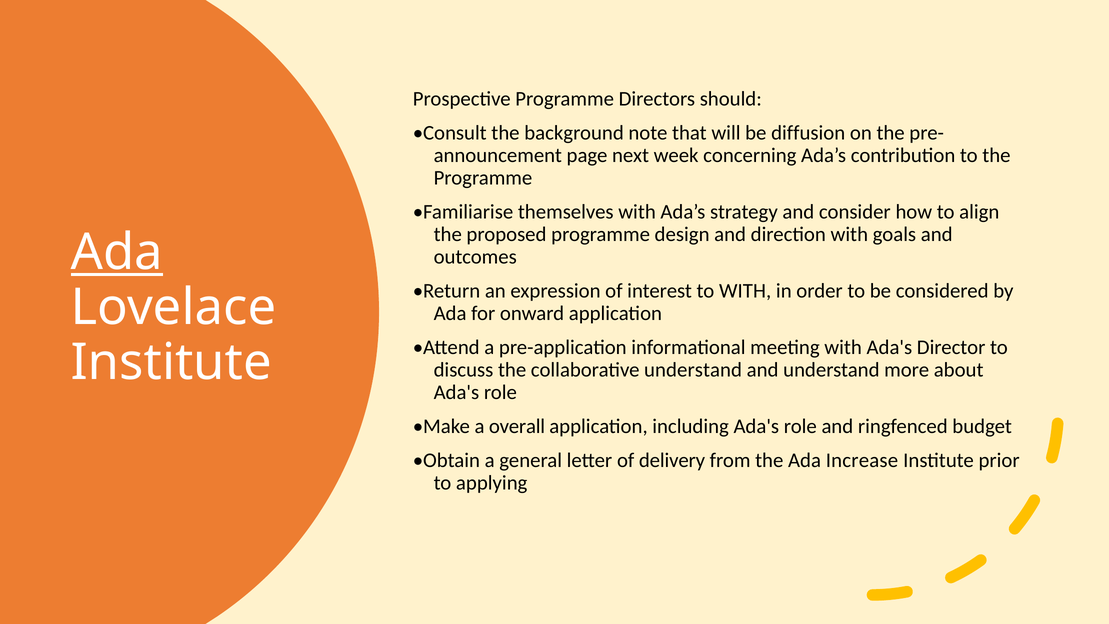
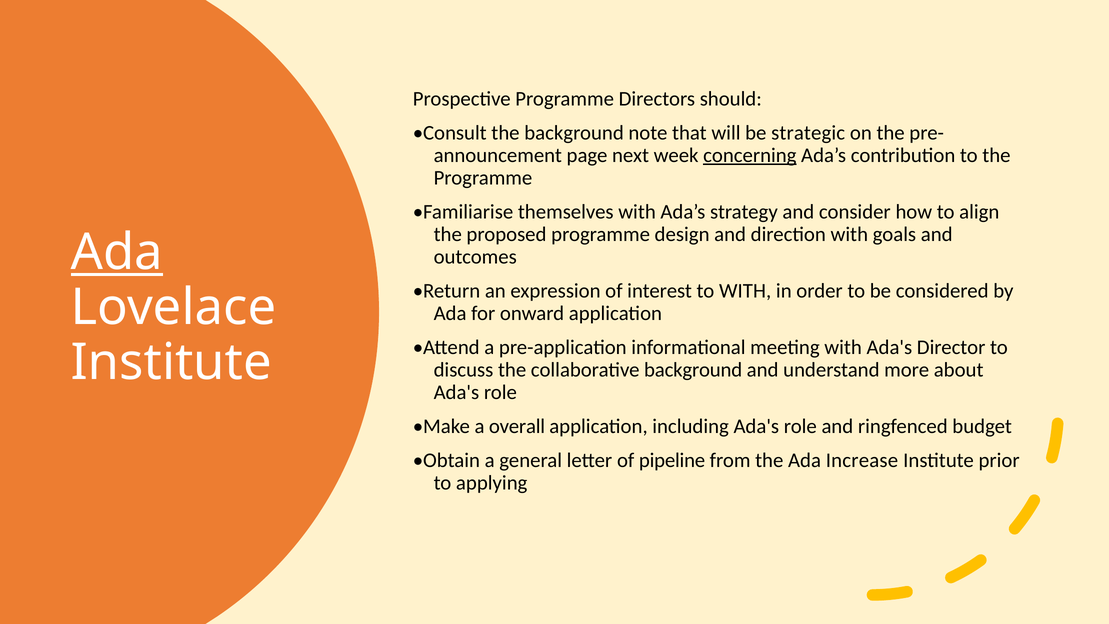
diffusion: diffusion -> strategic
concerning underline: none -> present
collaborative understand: understand -> background
delivery: delivery -> pipeline
